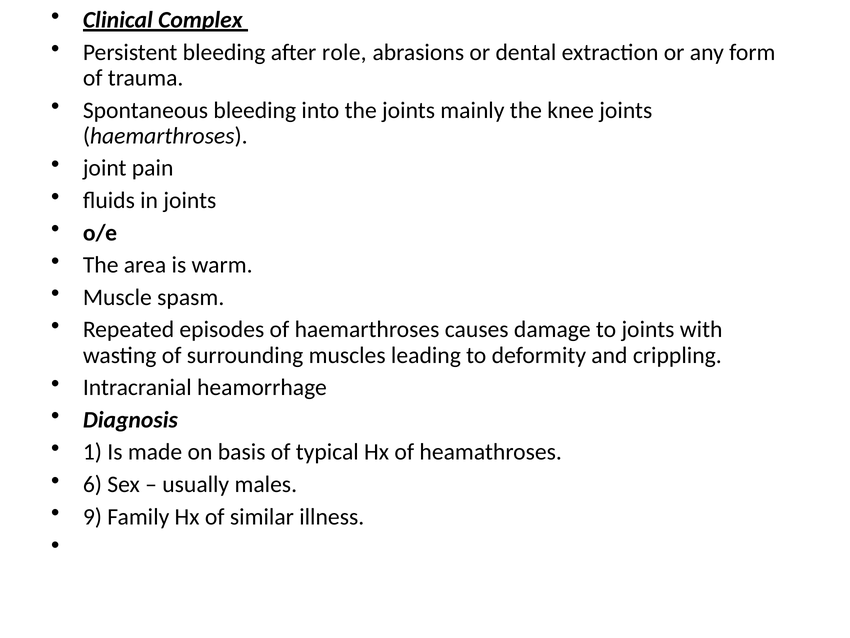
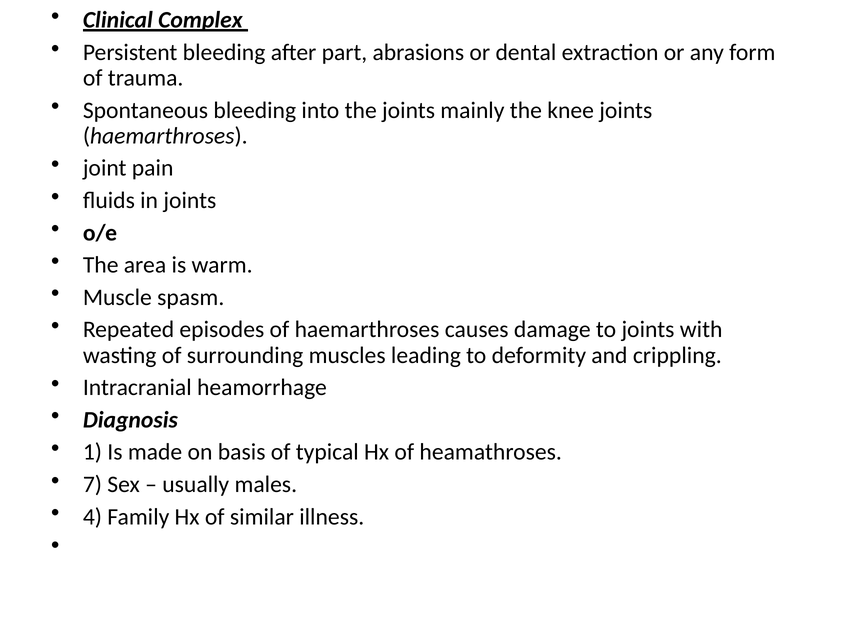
role: role -> part
6: 6 -> 7
9: 9 -> 4
